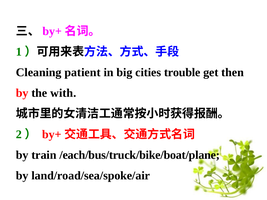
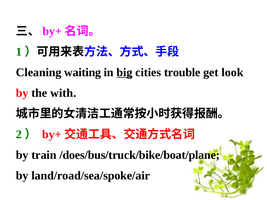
patient: patient -> waiting
big underline: none -> present
then: then -> look
/each/bus/truck/bike/boat/plane: /each/bus/truck/bike/boat/plane -> /does/bus/truck/bike/boat/plane
